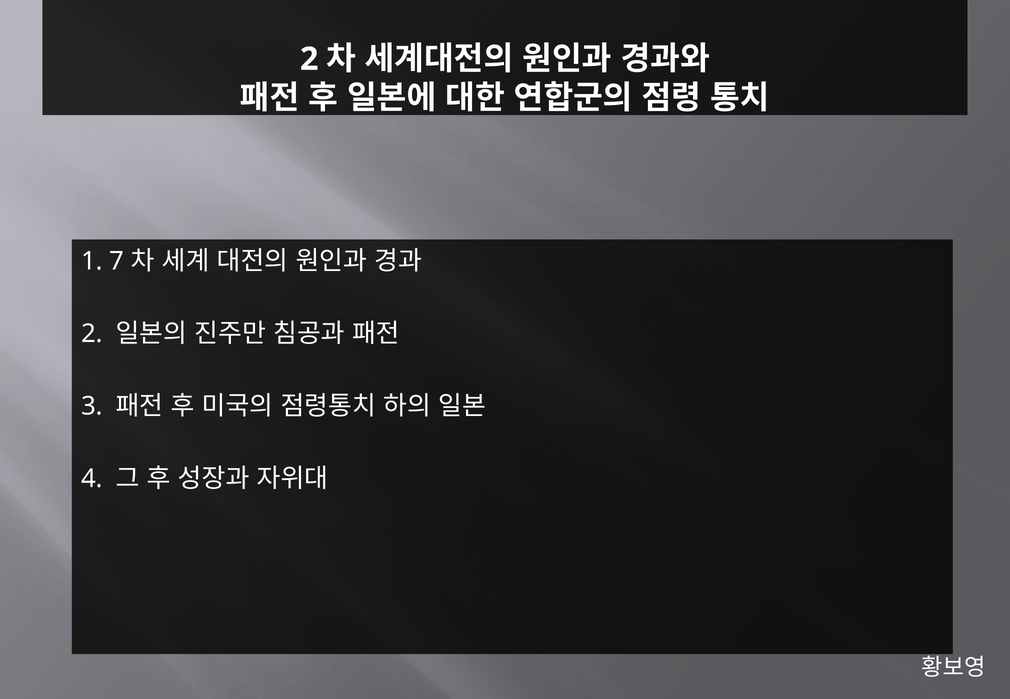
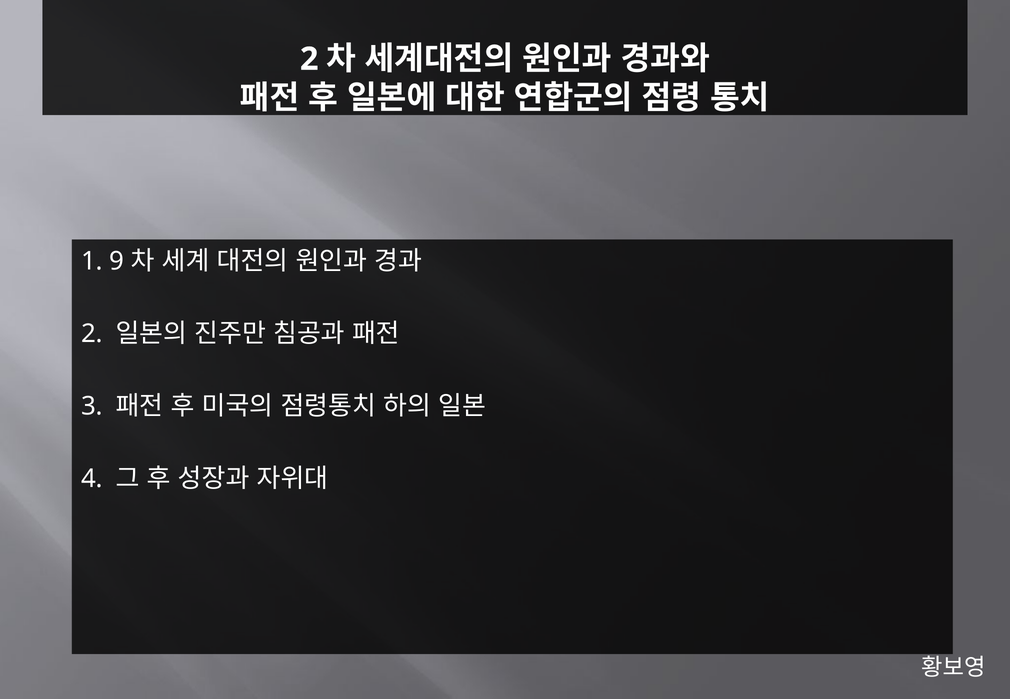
7: 7 -> 9
